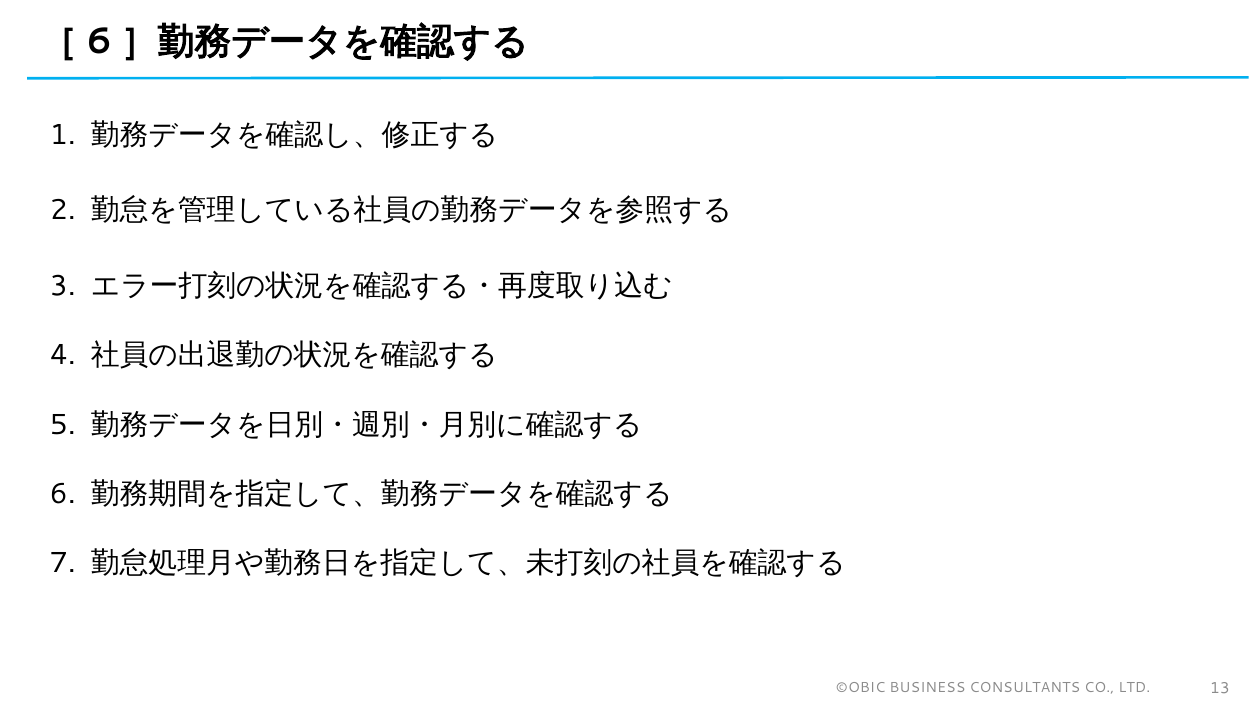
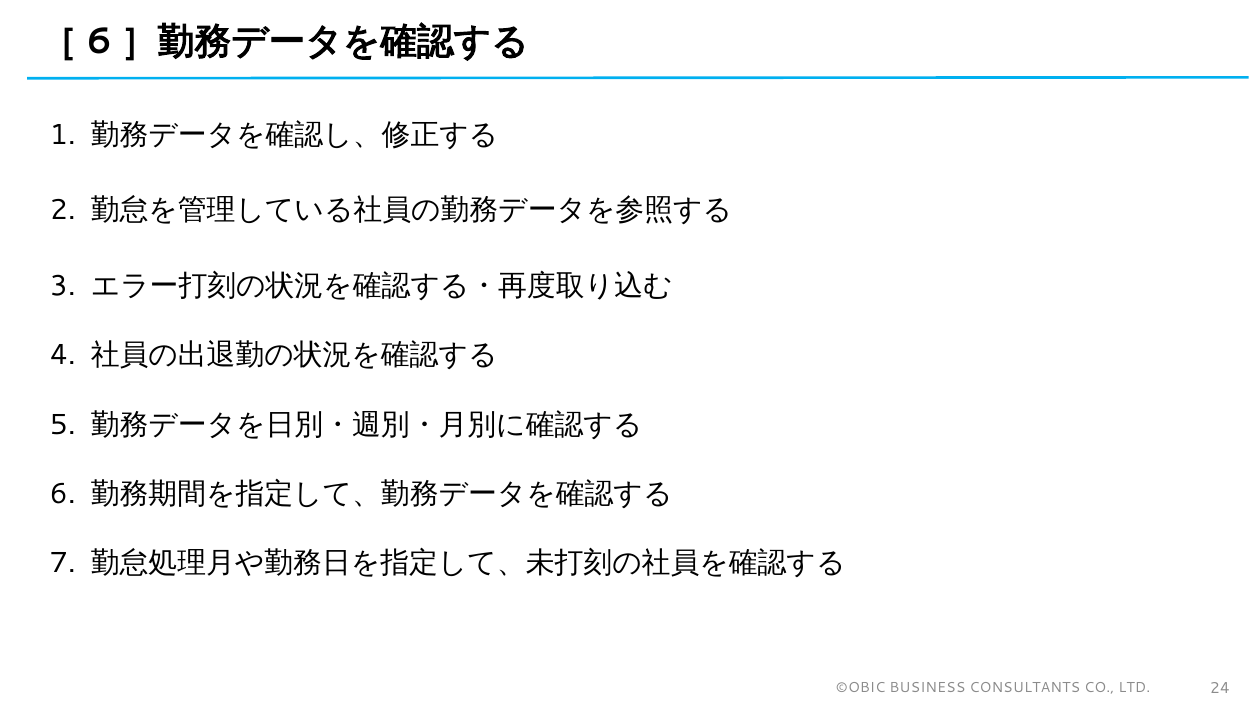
13: 13 -> 24
